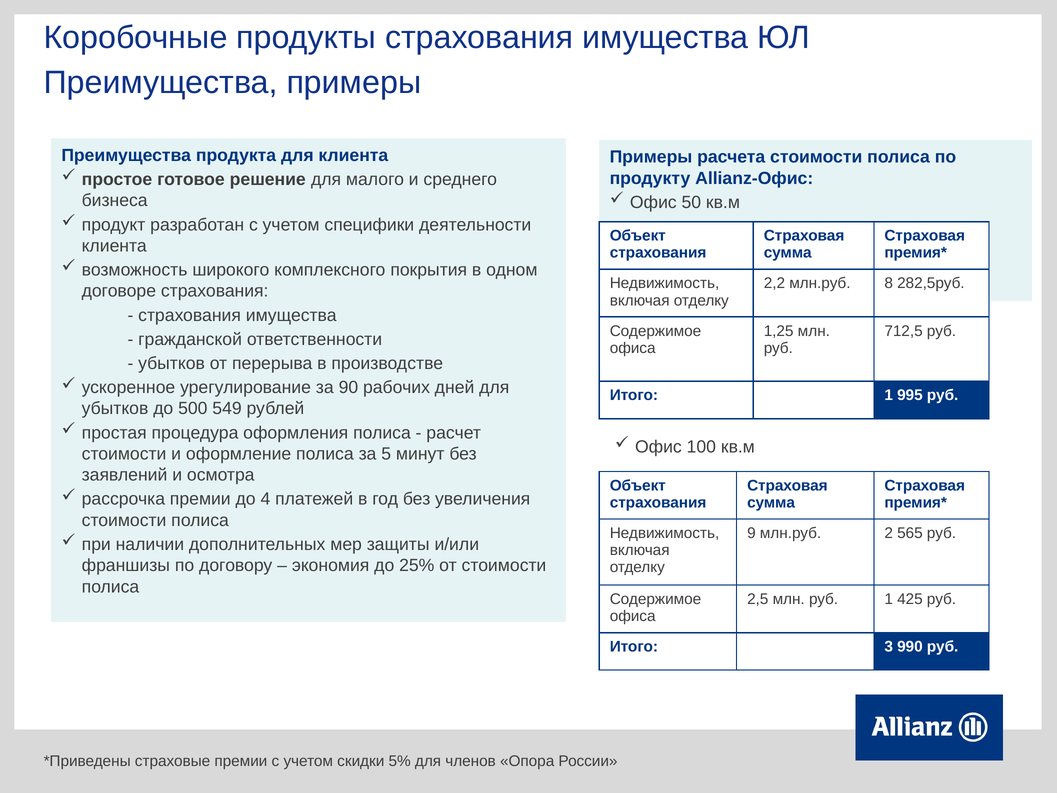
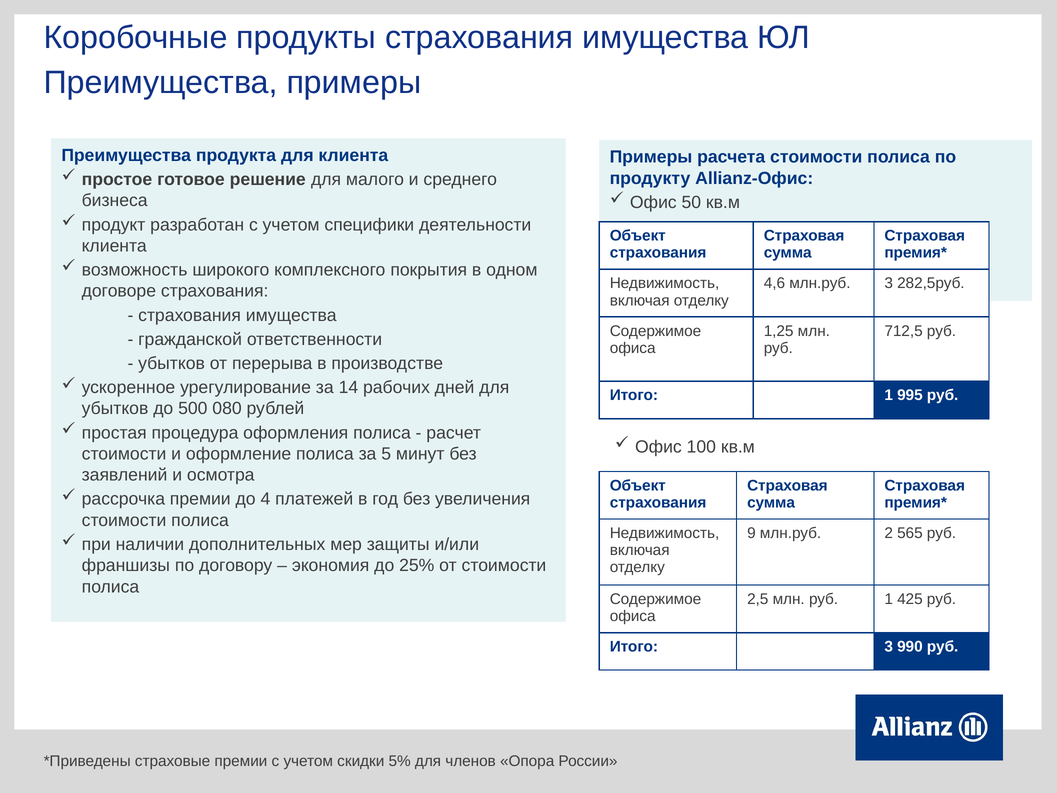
2,2: 2,2 -> 4,6
млн.руб 8: 8 -> 3
90: 90 -> 14
549: 549 -> 080
